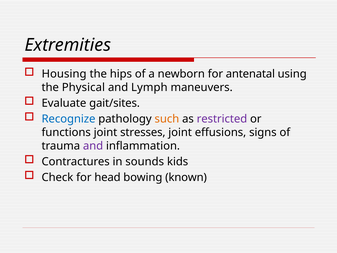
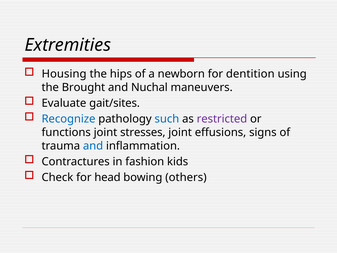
antenatal: antenatal -> dentition
Physical: Physical -> Brought
Lymph: Lymph -> Nuchal
such colour: orange -> blue
and at (93, 146) colour: purple -> blue
sounds: sounds -> fashion
known: known -> others
